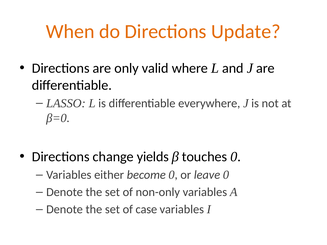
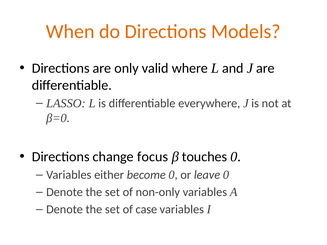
Update: Update -> Models
yields: yields -> focus
